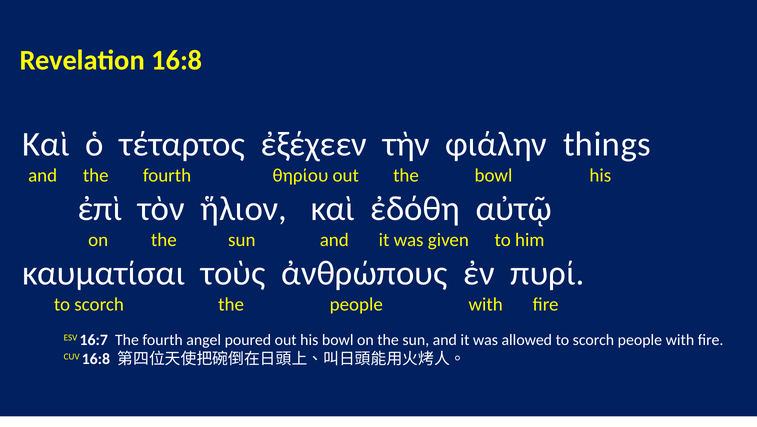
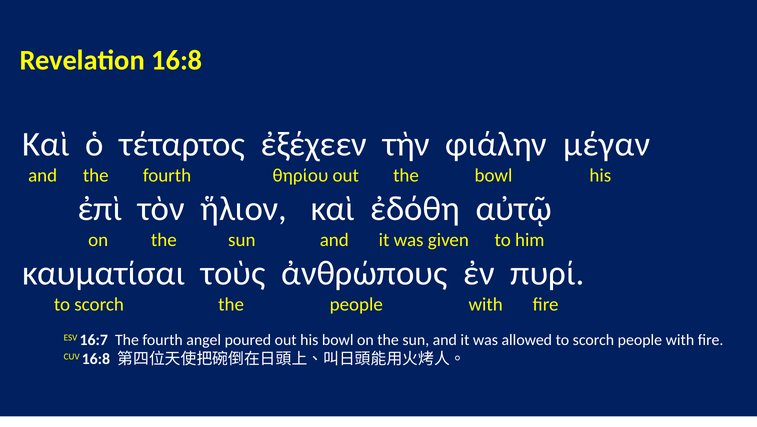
things: things -> μέγαν
